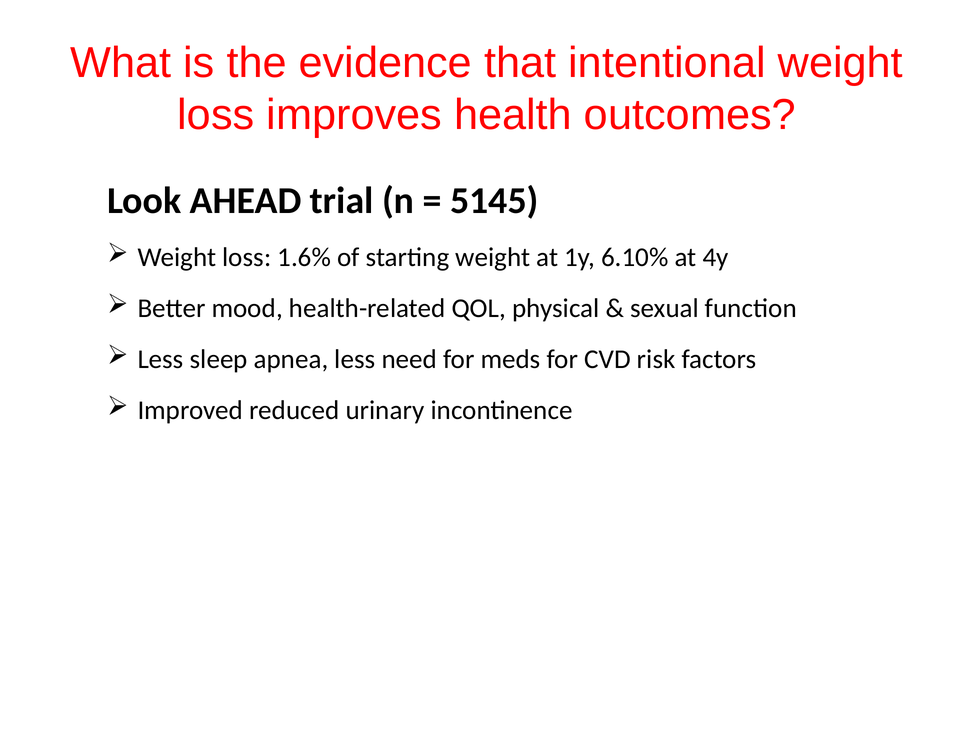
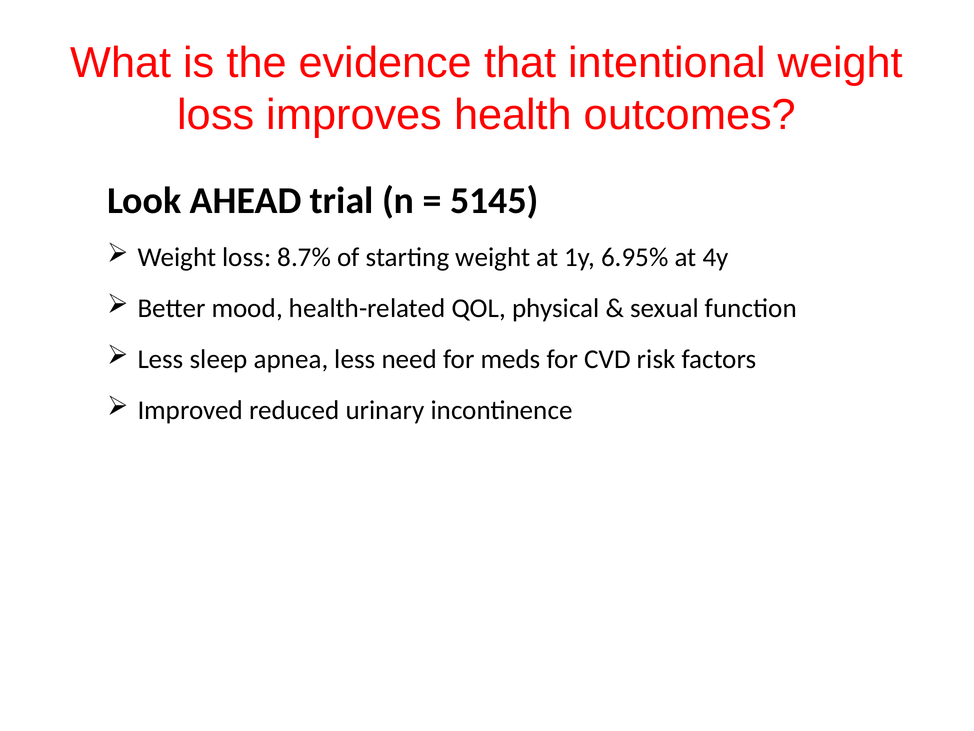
1.6%: 1.6% -> 8.7%
6.10%: 6.10% -> 6.95%
